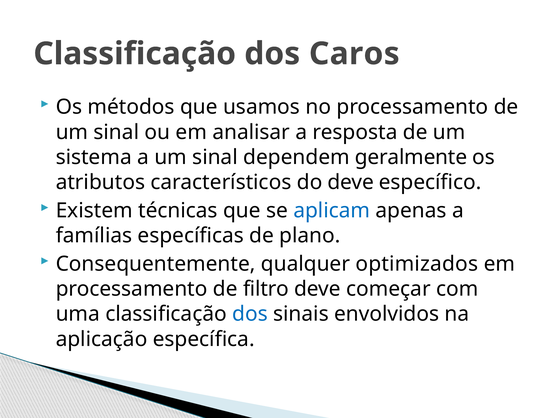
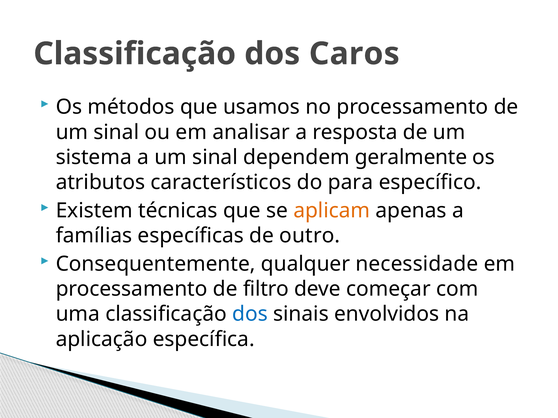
do deve: deve -> para
aplicam colour: blue -> orange
plano: plano -> outro
optimizados: optimizados -> necessidade
